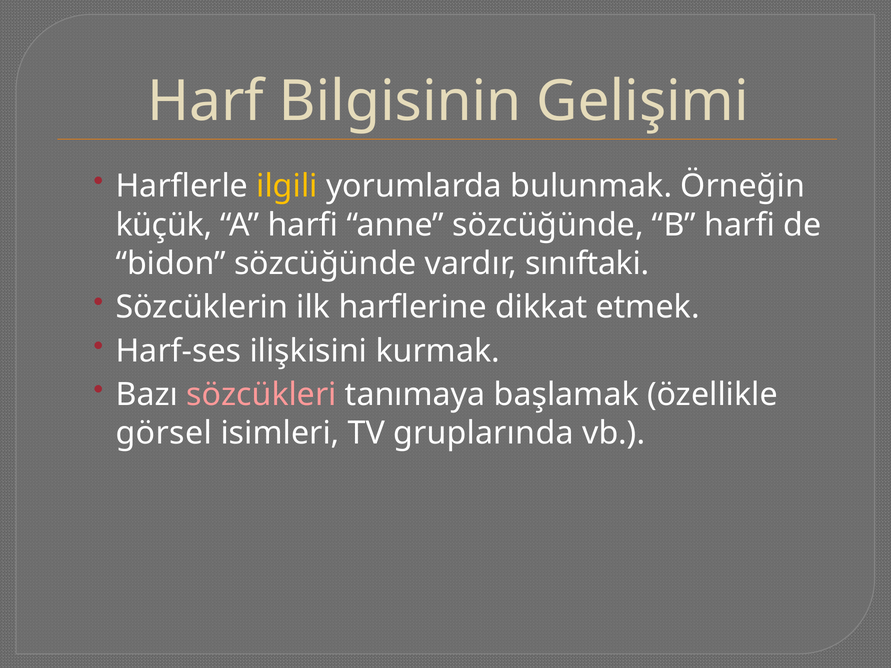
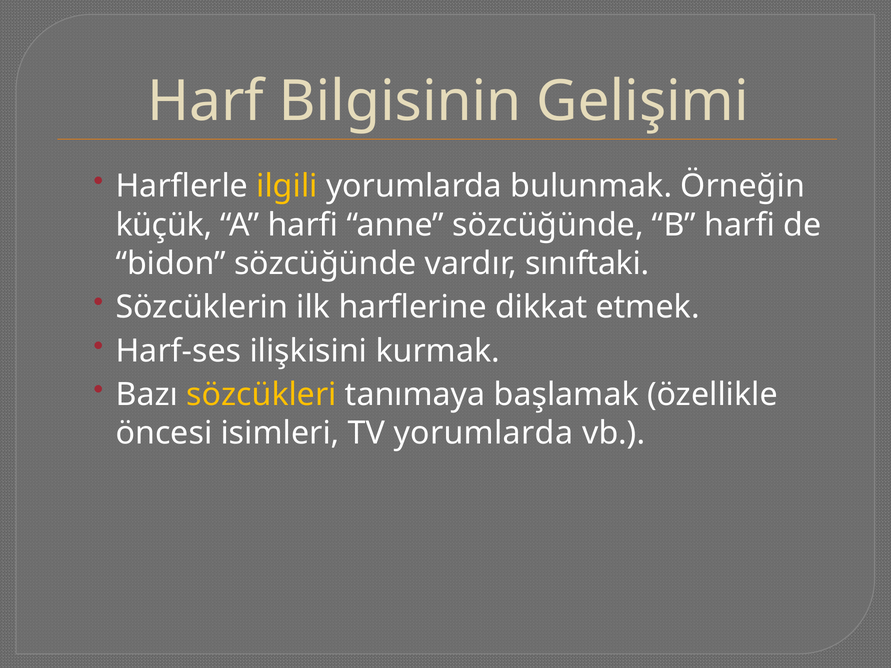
sözcükleri colour: pink -> yellow
görsel: görsel -> öncesi
TV gruplarında: gruplarında -> yorumlarda
